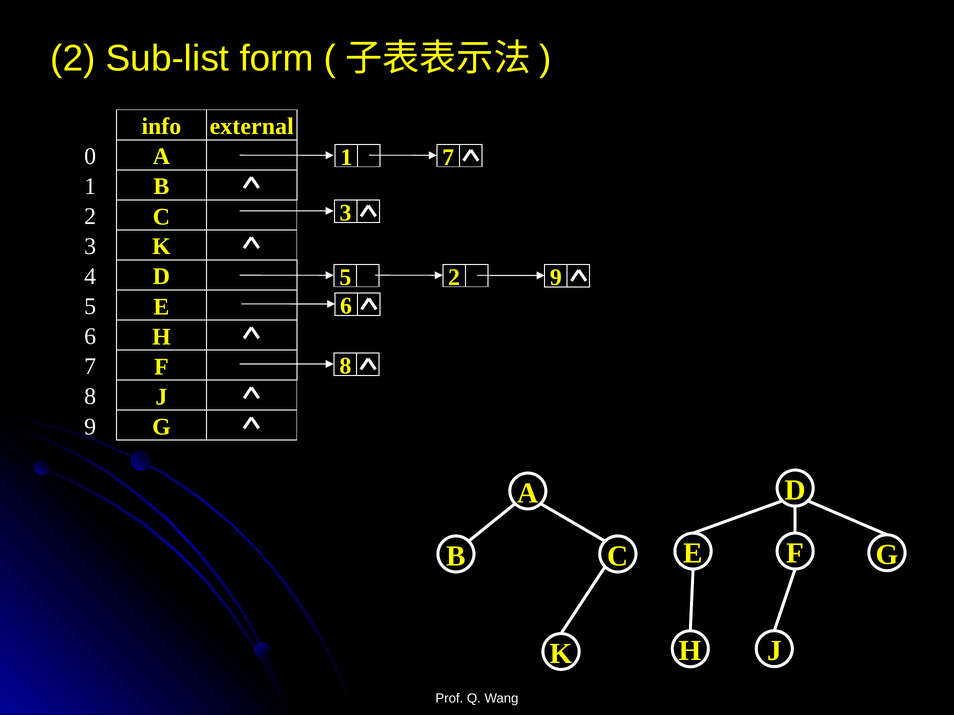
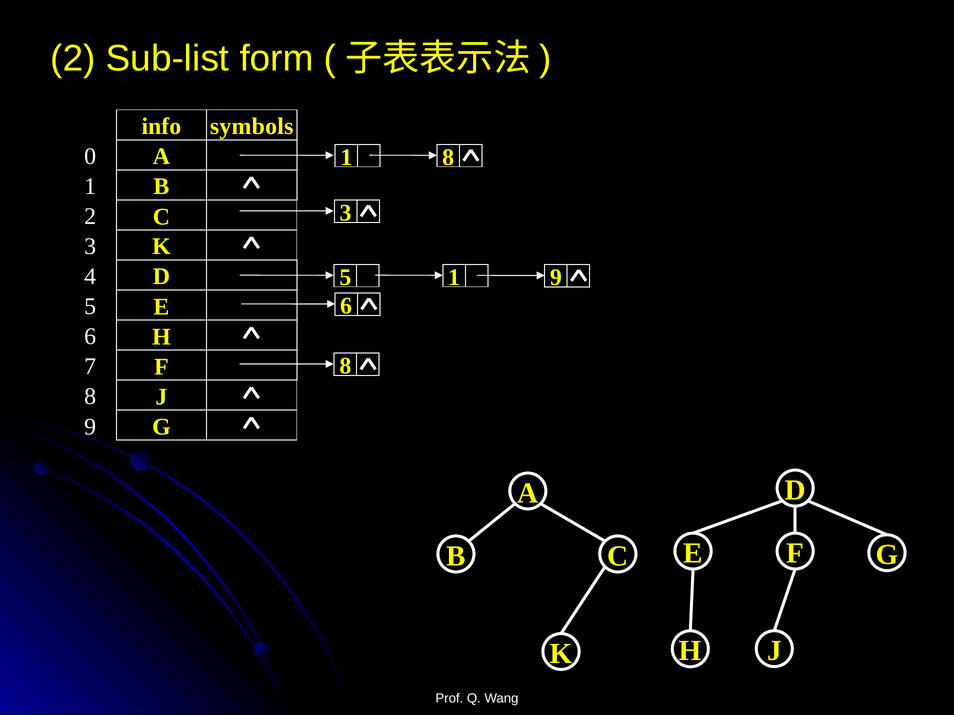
external: external -> symbols
1 7: 7 -> 8
5 2: 2 -> 1
